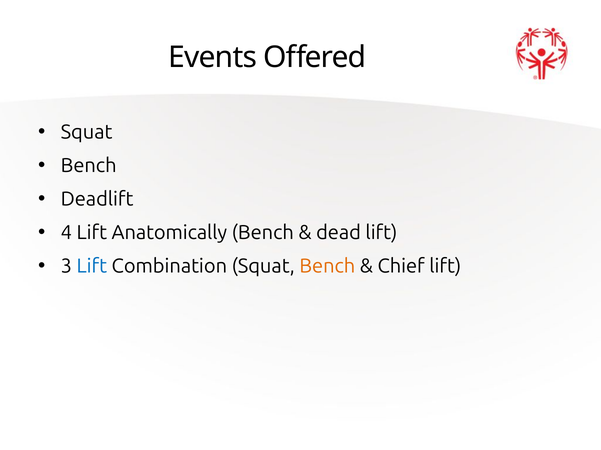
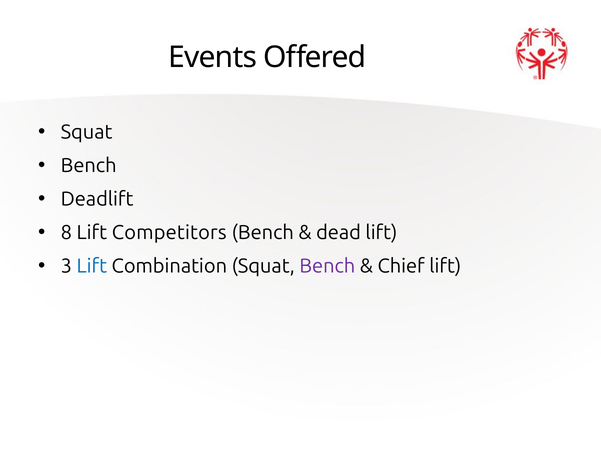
4: 4 -> 8
Anatomically: Anatomically -> Competitors
Bench at (327, 267) colour: orange -> purple
